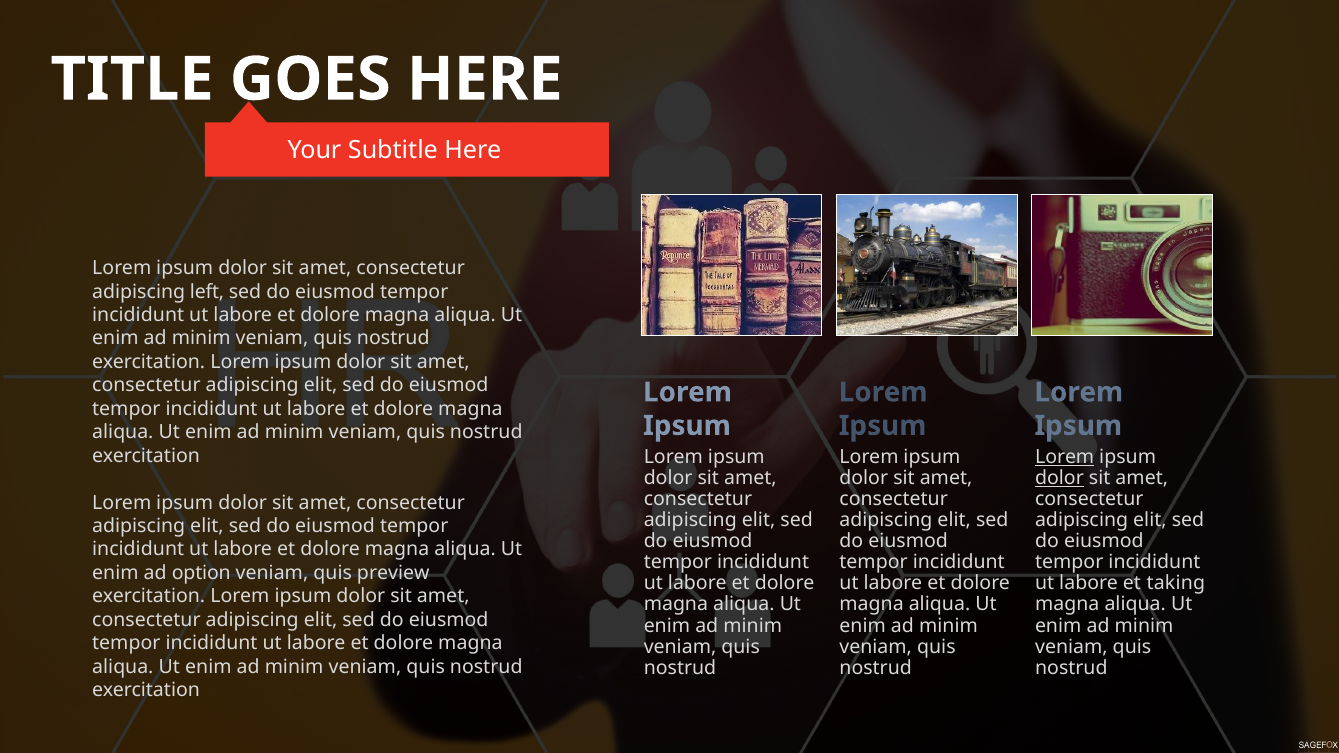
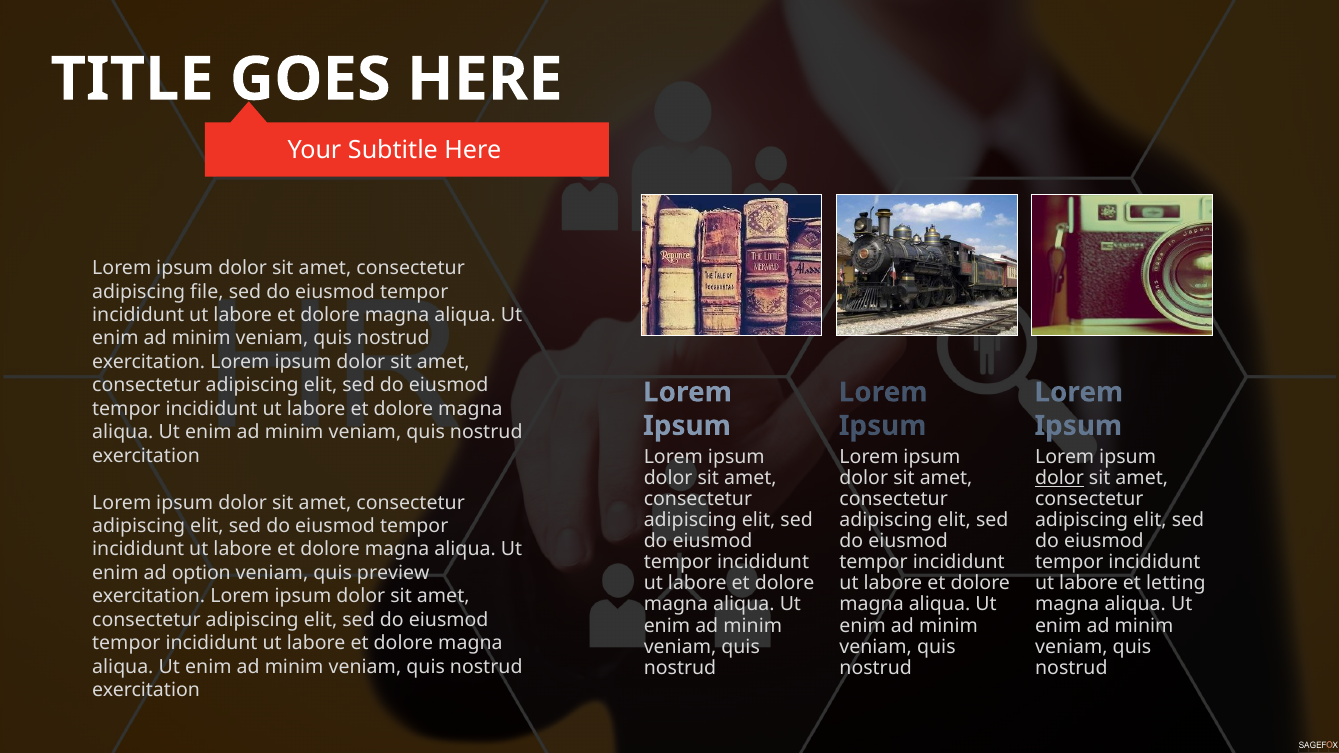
left: left -> file
Lorem at (1065, 457) underline: present -> none
taking: taking -> letting
